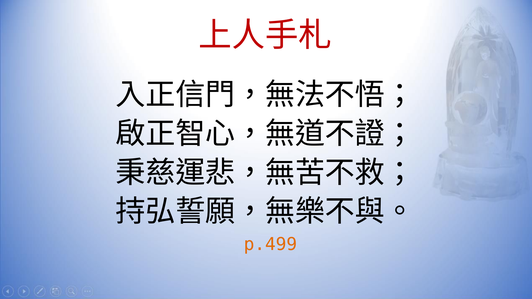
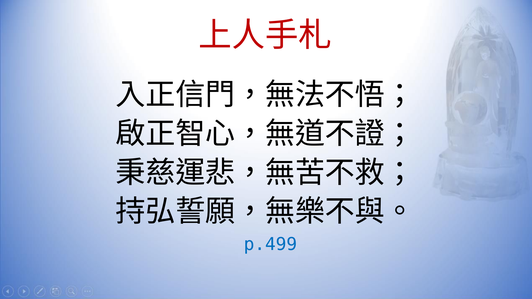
p.499 colour: orange -> blue
